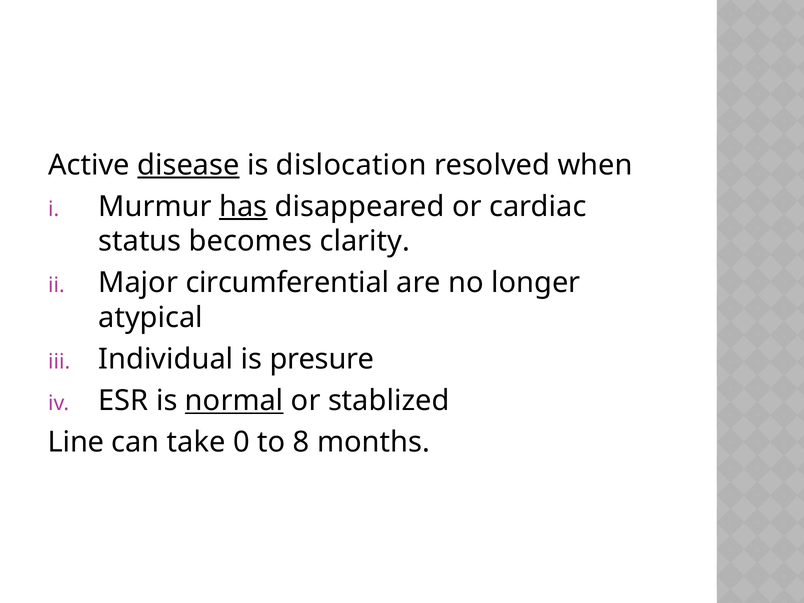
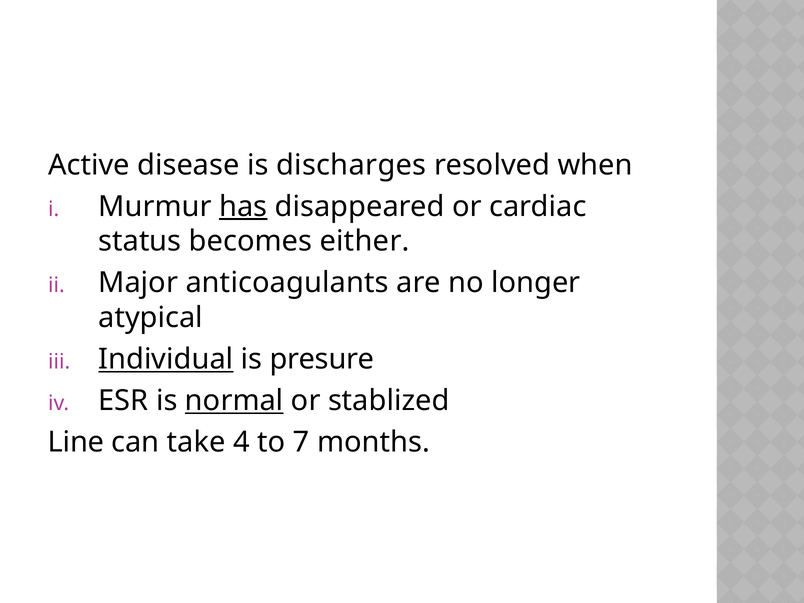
disease underline: present -> none
dislocation: dislocation -> discharges
clarity: clarity -> either
circumferential: circumferential -> anticoagulants
Individual underline: none -> present
0: 0 -> 4
8: 8 -> 7
